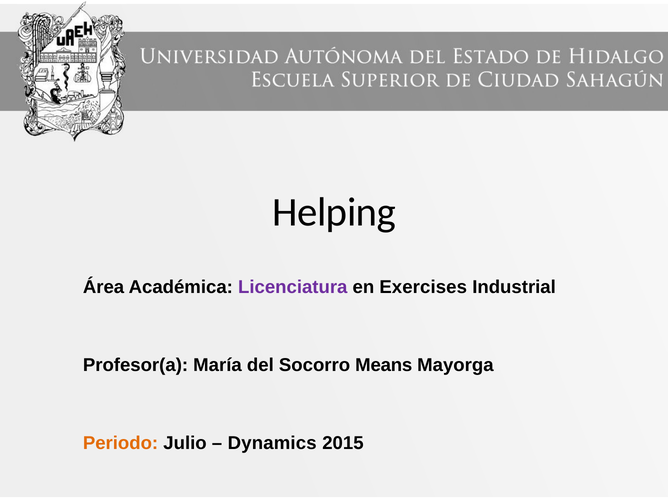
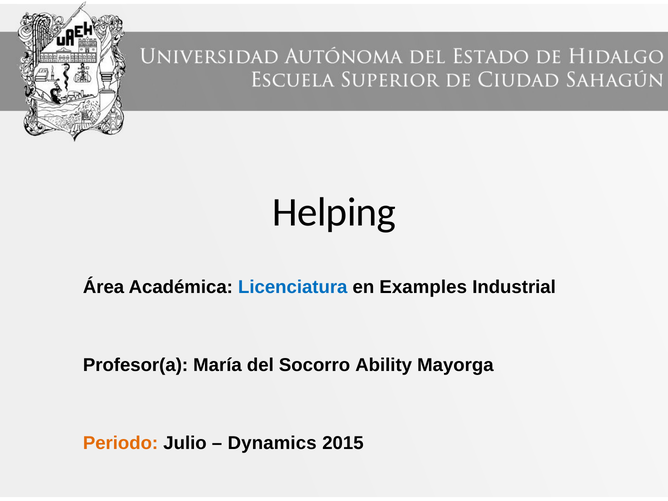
Licenciatura colour: purple -> blue
Exercises: Exercises -> Examples
Means: Means -> Ability
